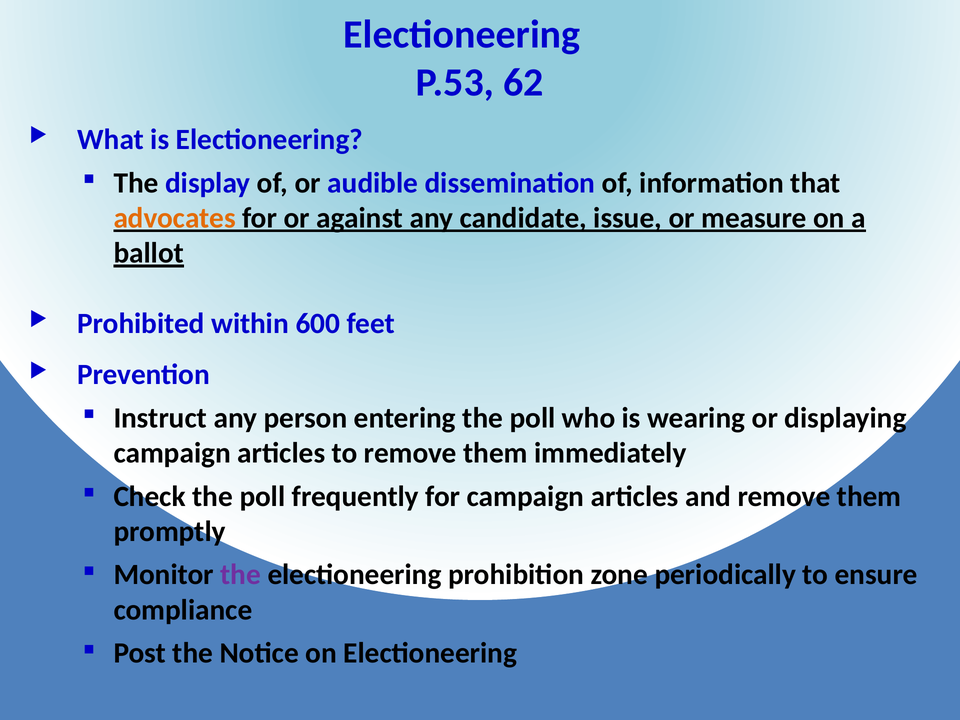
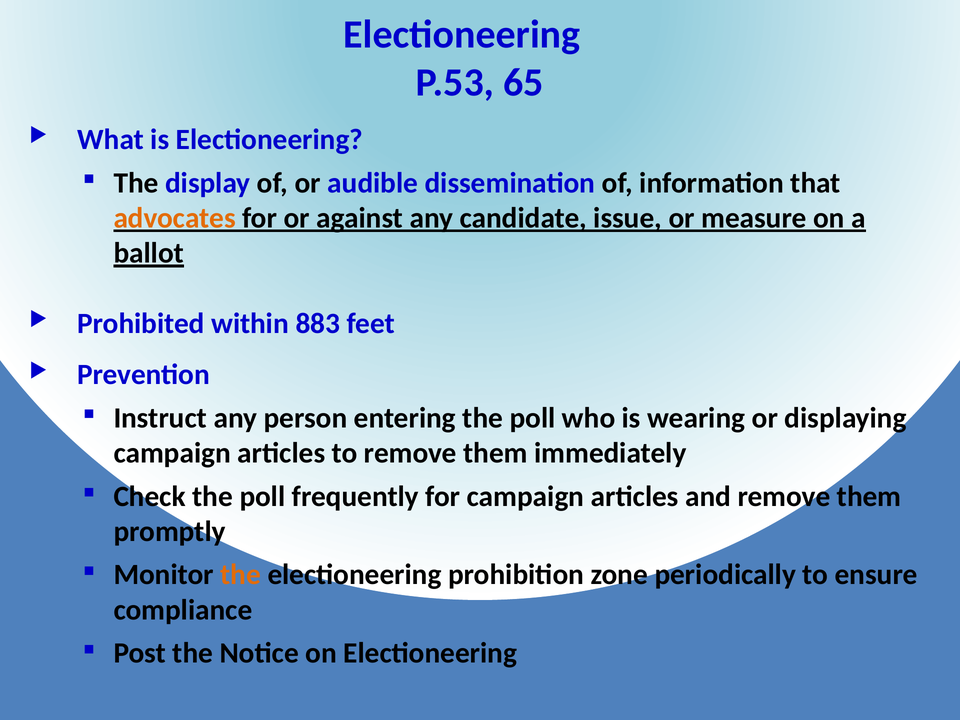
62: 62 -> 65
600: 600 -> 883
the at (241, 575) colour: purple -> orange
